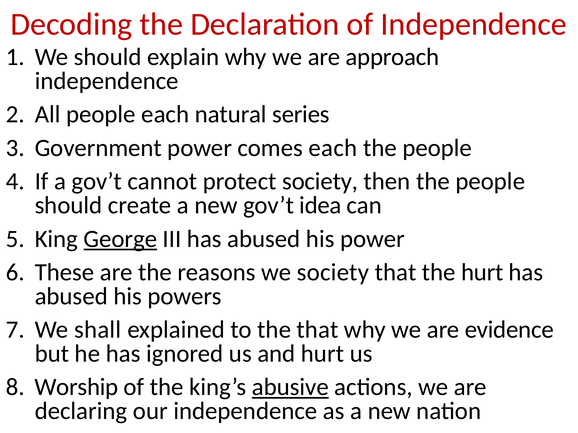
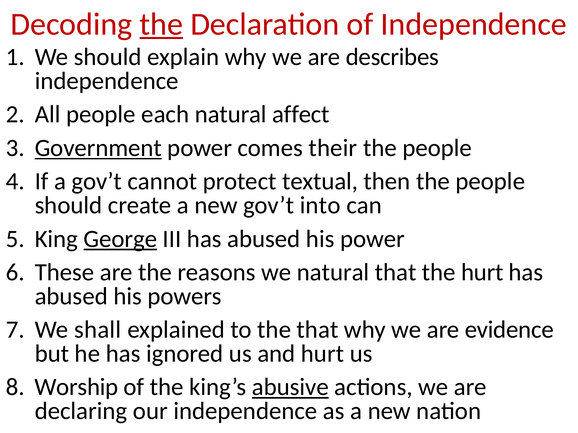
the at (161, 24) underline: none -> present
approach: approach -> describes
series: series -> affect
Government underline: none -> present
comes each: each -> their
protect society: society -> textual
idea: idea -> into
we society: society -> natural
